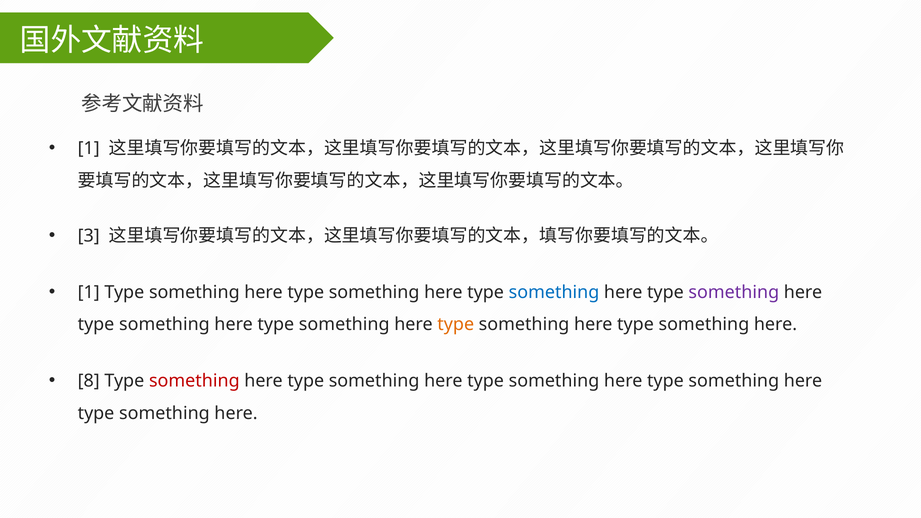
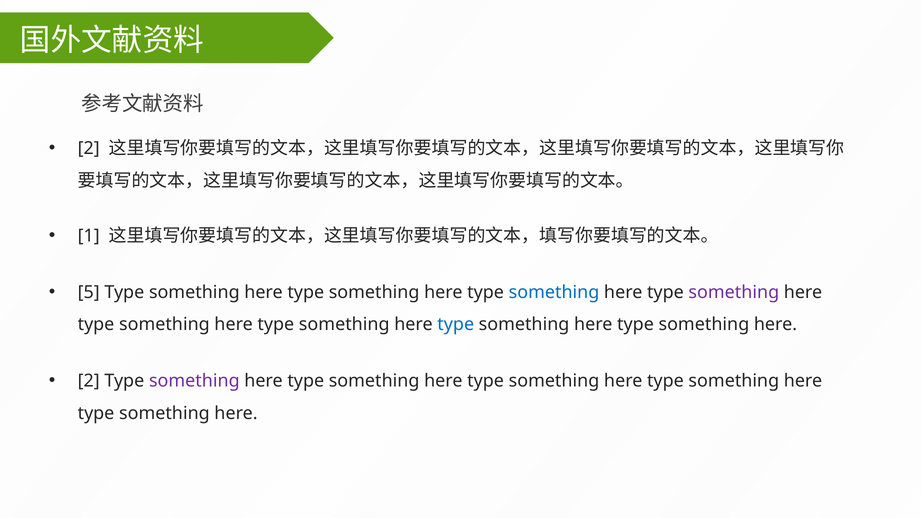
1 at (89, 148): 1 -> 2
3: 3 -> 1
1 at (89, 292): 1 -> 5
type at (456, 325) colour: orange -> blue
8 at (89, 381): 8 -> 2
something at (194, 381) colour: red -> purple
